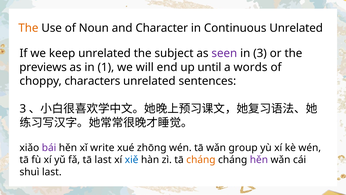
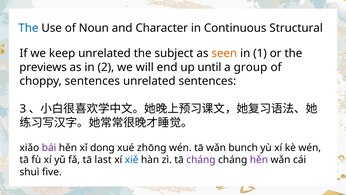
The at (28, 28) colour: orange -> blue
Continuous Unrelated: Unrelated -> Structural
seen colour: purple -> orange
in 3: 3 -> 1
1: 1 -> 2
words: words -> group
choppy characters: characters -> sentences
write: write -> dong
group: group -> bunch
cháng at (201, 160) colour: orange -> purple
shuì last: last -> five
